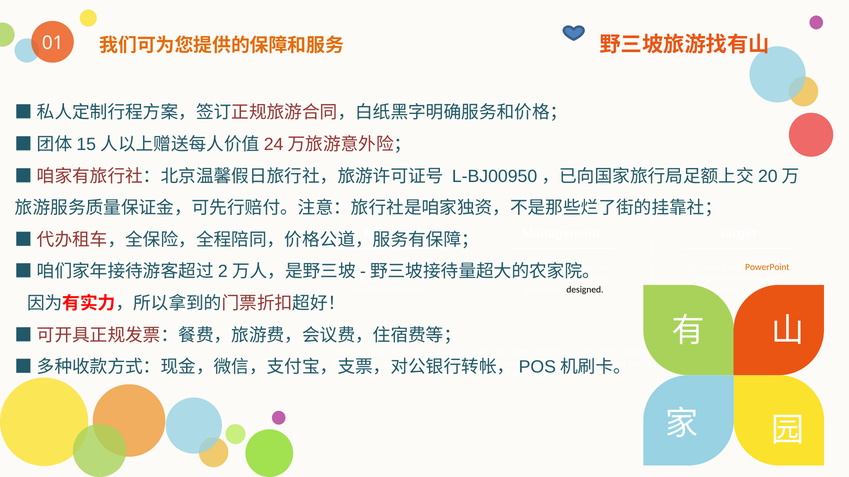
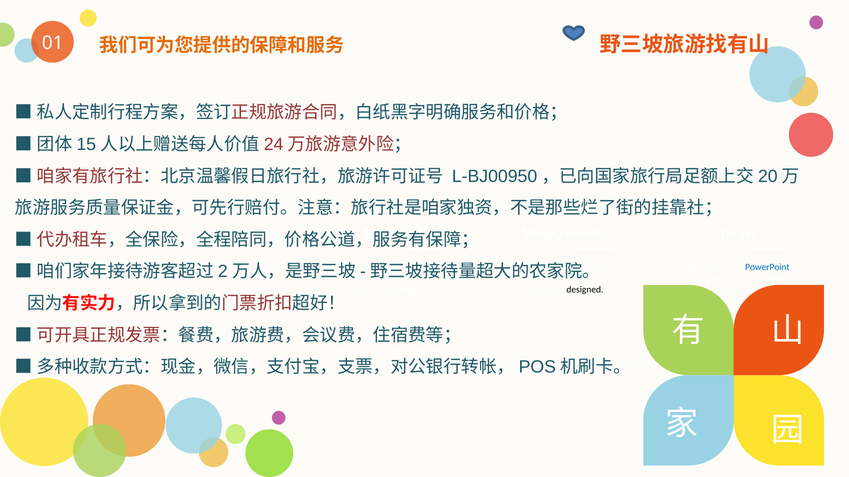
PowerPoint at (767, 267) colour: orange -> blue
